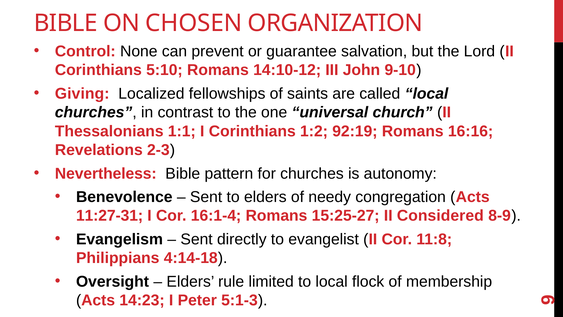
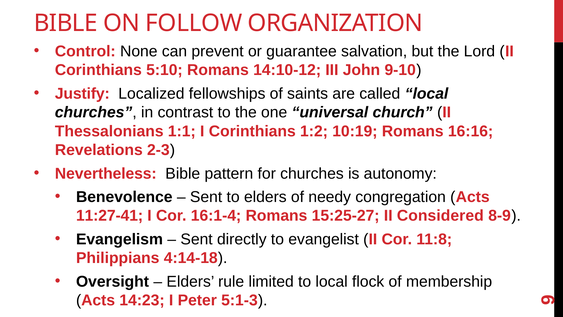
CHOSEN: CHOSEN -> FOLLOW
Giving: Giving -> Justify
92:19: 92:19 -> 10:19
11:27-31: 11:27-31 -> 11:27-41
